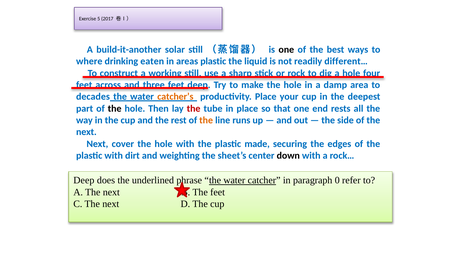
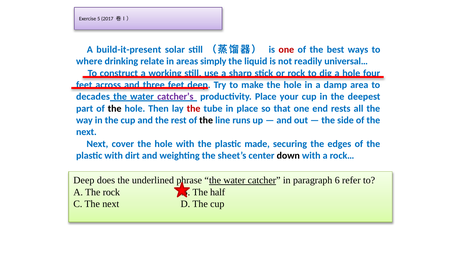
build-it-another: build-it-another -> build-it-present
one at (286, 50) colour: black -> red
eaten: eaten -> relate
areas plastic: plastic -> simply
different…: different… -> universal…
catcher’s colour: orange -> purple
the at (206, 120) colour: orange -> black
0: 0 -> 6
A The next: next -> rock
The feet: feet -> half
